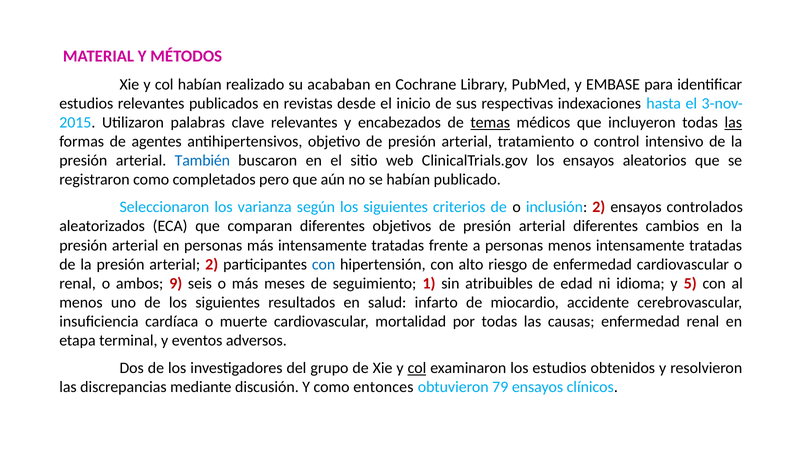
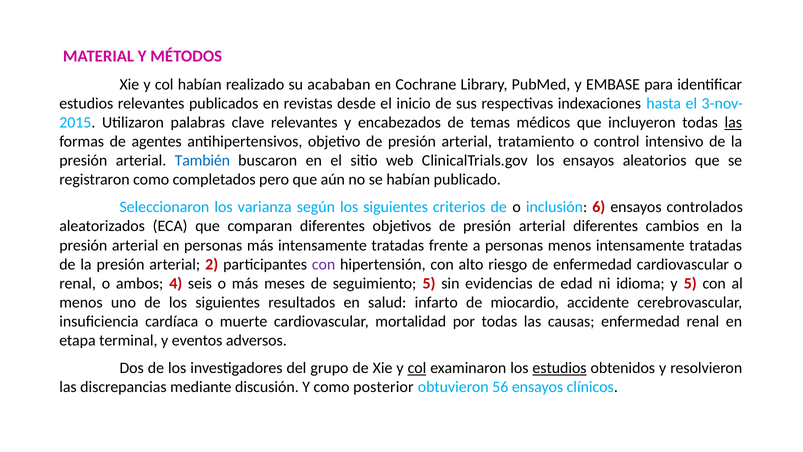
temas underline: present -> none
inclusión 2: 2 -> 6
con at (324, 264) colour: blue -> purple
9: 9 -> 4
seguimiento 1: 1 -> 5
atribuibles: atribuibles -> evidencias
estudios at (560, 368) underline: none -> present
entonces: entonces -> posterior
79: 79 -> 56
